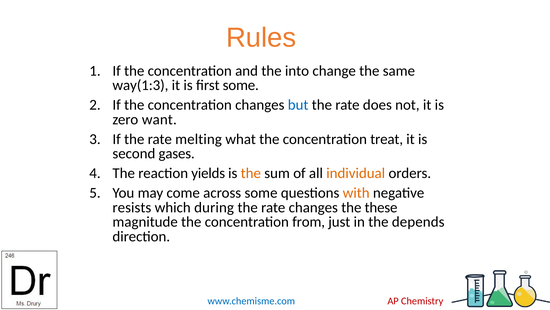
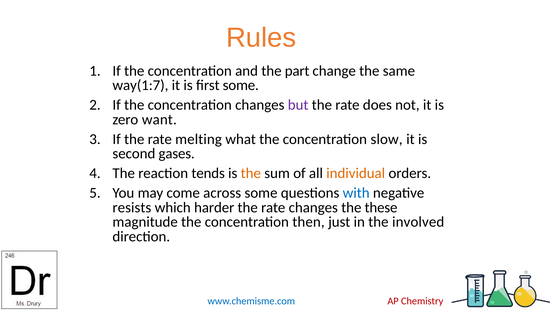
into: into -> part
way(1:3: way(1:3 -> way(1:7
but colour: blue -> purple
treat: treat -> slow
yields: yields -> tends
with colour: orange -> blue
during: during -> harder
from: from -> then
depends: depends -> involved
